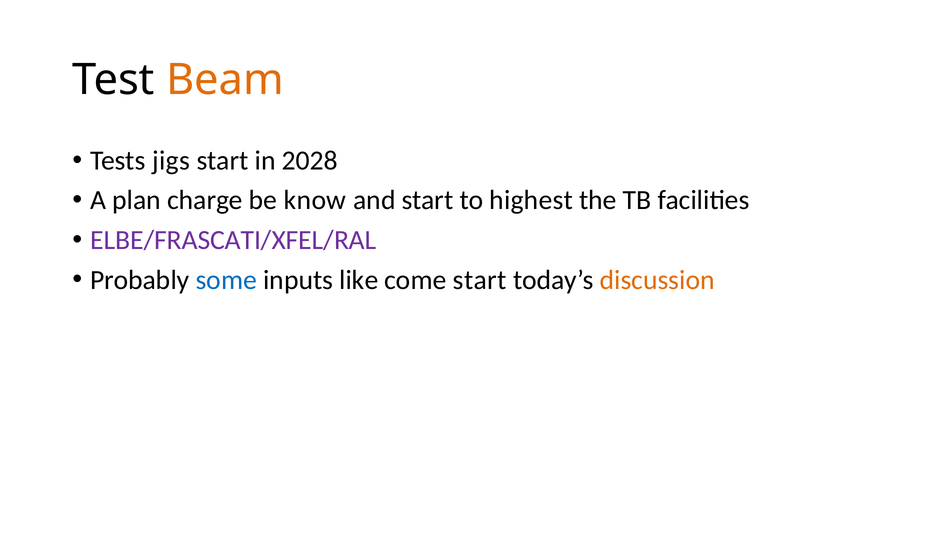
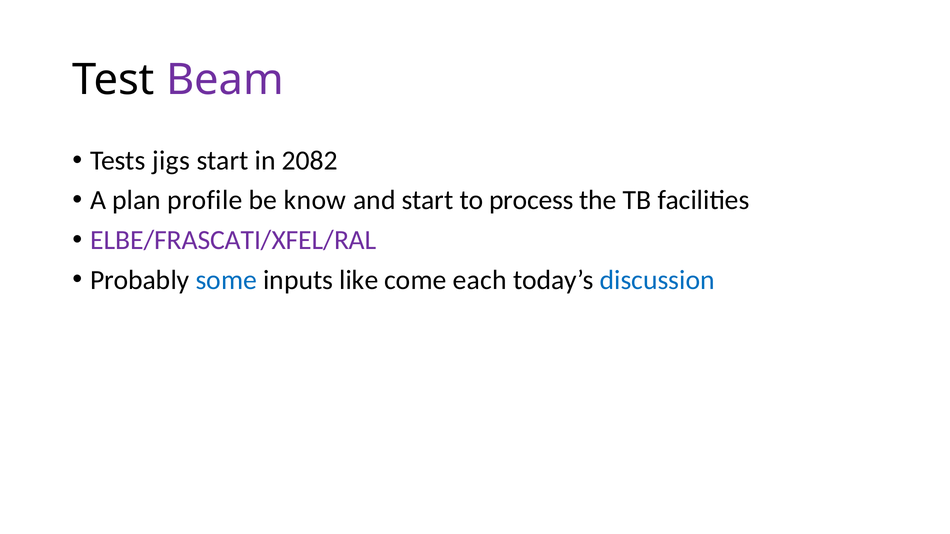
Beam colour: orange -> purple
2028: 2028 -> 2082
charge: charge -> profile
highest: highest -> process
come start: start -> each
discussion colour: orange -> blue
